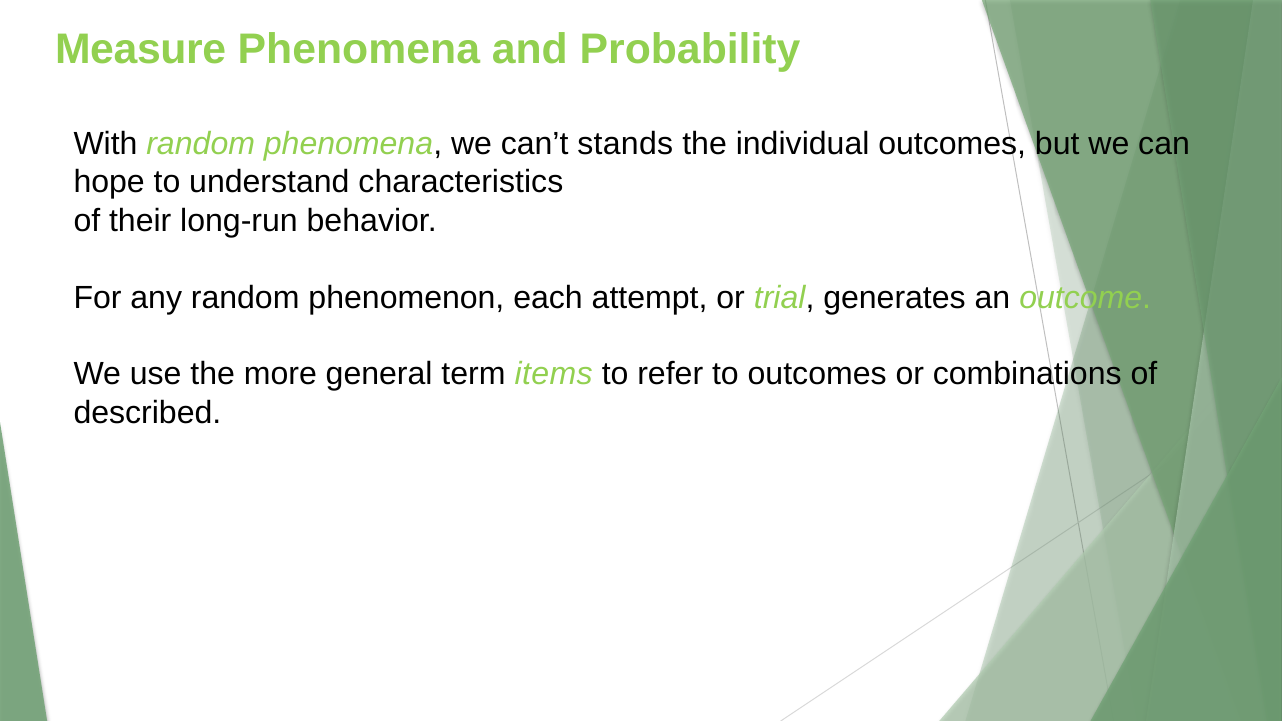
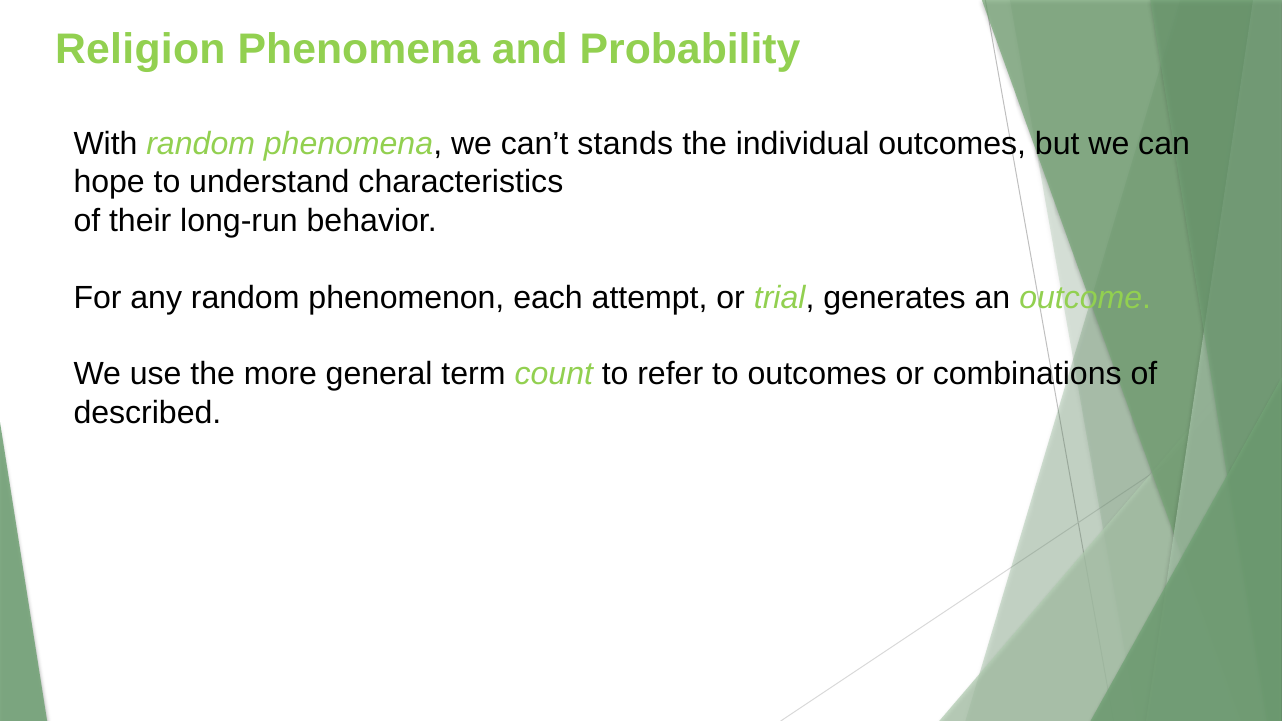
Measure: Measure -> Religion
items: items -> count
